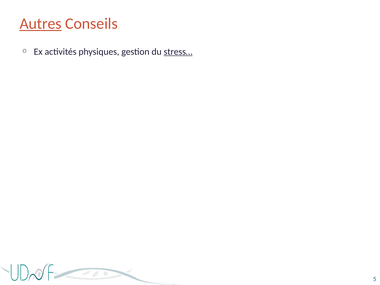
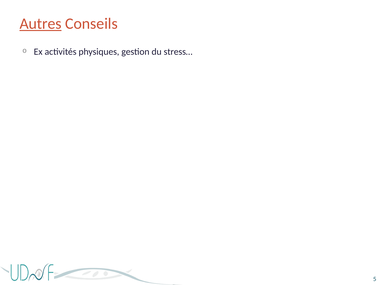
stress… underline: present -> none
